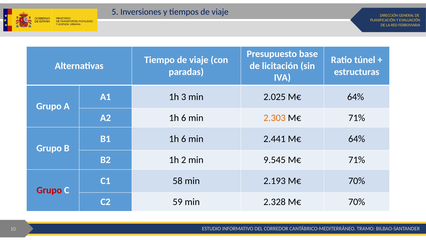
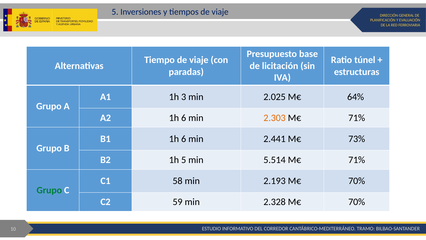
2.441 M€ 64%: 64% -> 73%
1h 2: 2 -> 5
9.545: 9.545 -> 5.514
Grupo at (49, 190) colour: red -> green
